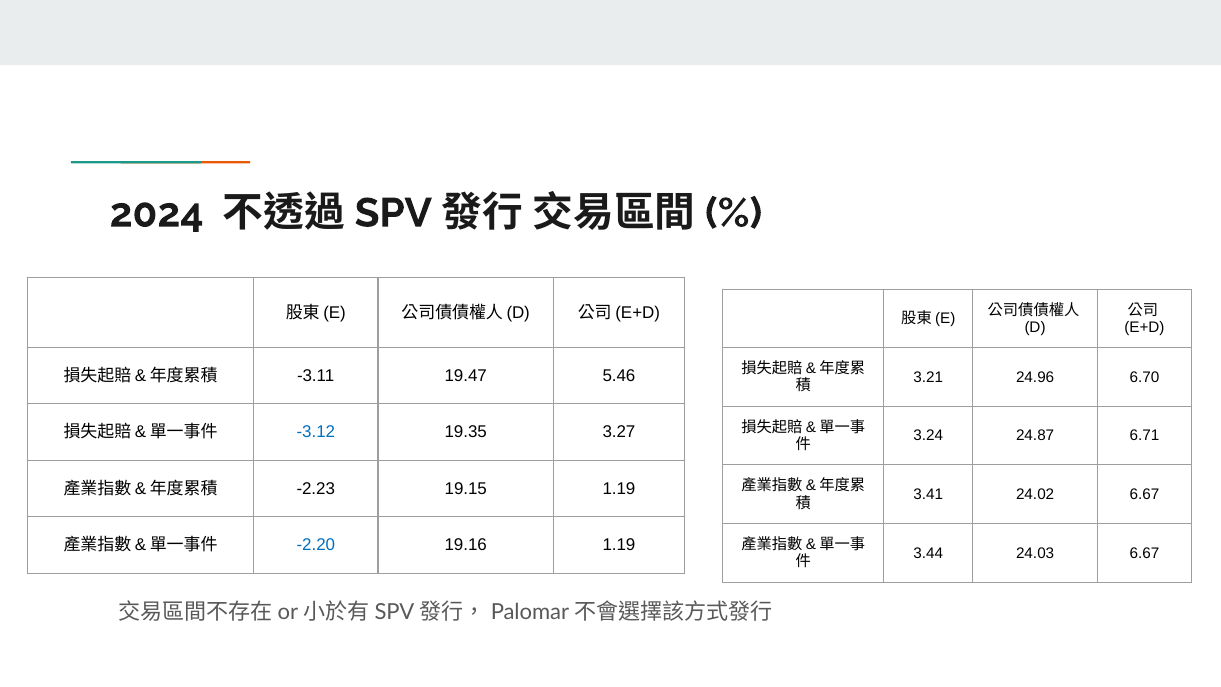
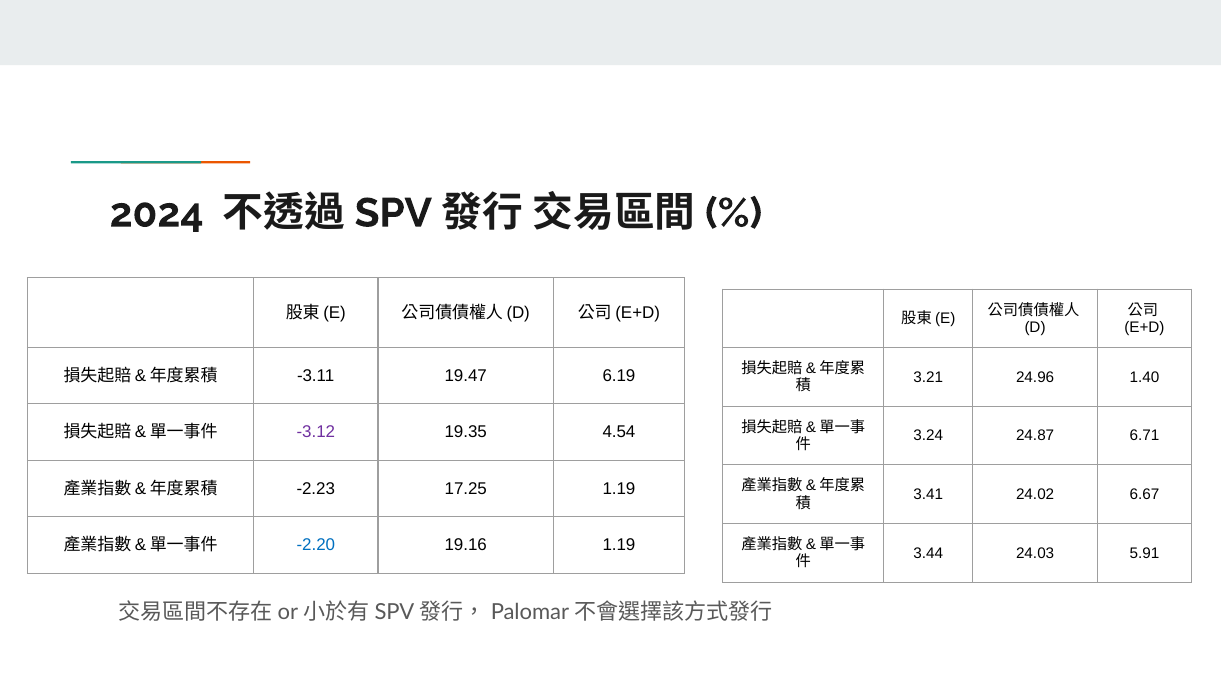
5.46: 5.46 -> 6.19
6.70: 6.70 -> 1.40
-3.12 colour: blue -> purple
3.27: 3.27 -> 4.54
19.15: 19.15 -> 17.25
24.03 6.67: 6.67 -> 5.91
